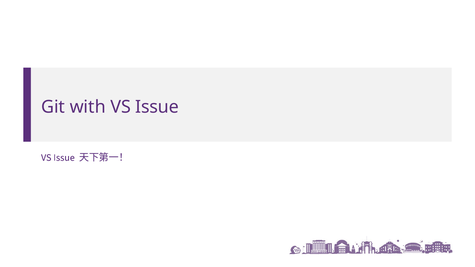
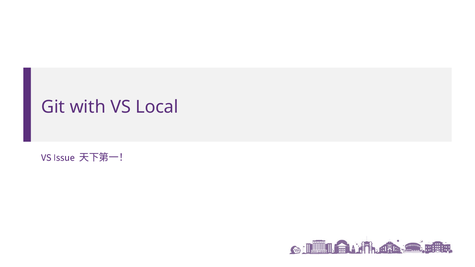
with VS Issue: Issue -> Local
